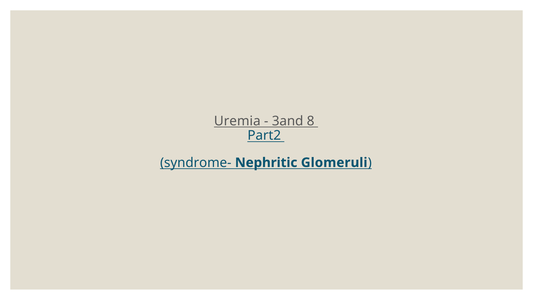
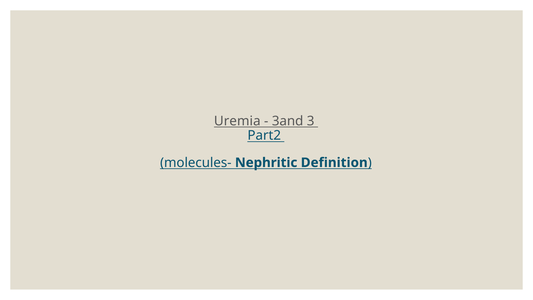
8: 8 -> 3
syndrome-: syndrome- -> molecules-
Glomeruli: Glomeruli -> Definition
